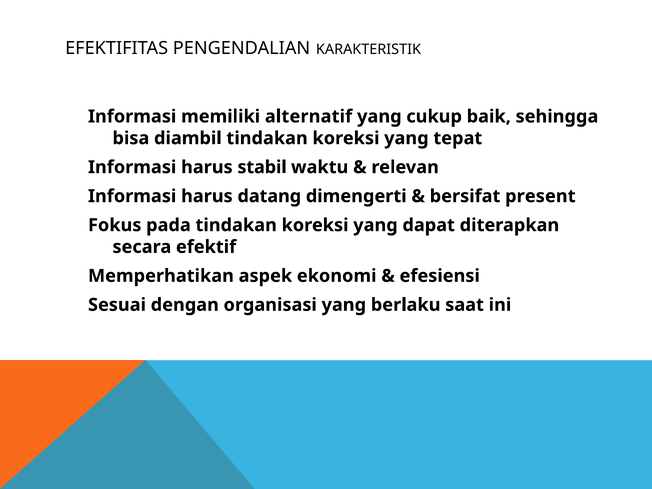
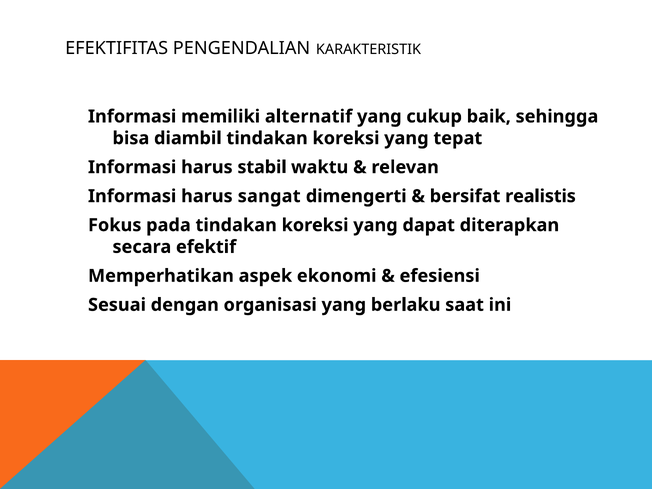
datang: datang -> sangat
present: present -> realistis
